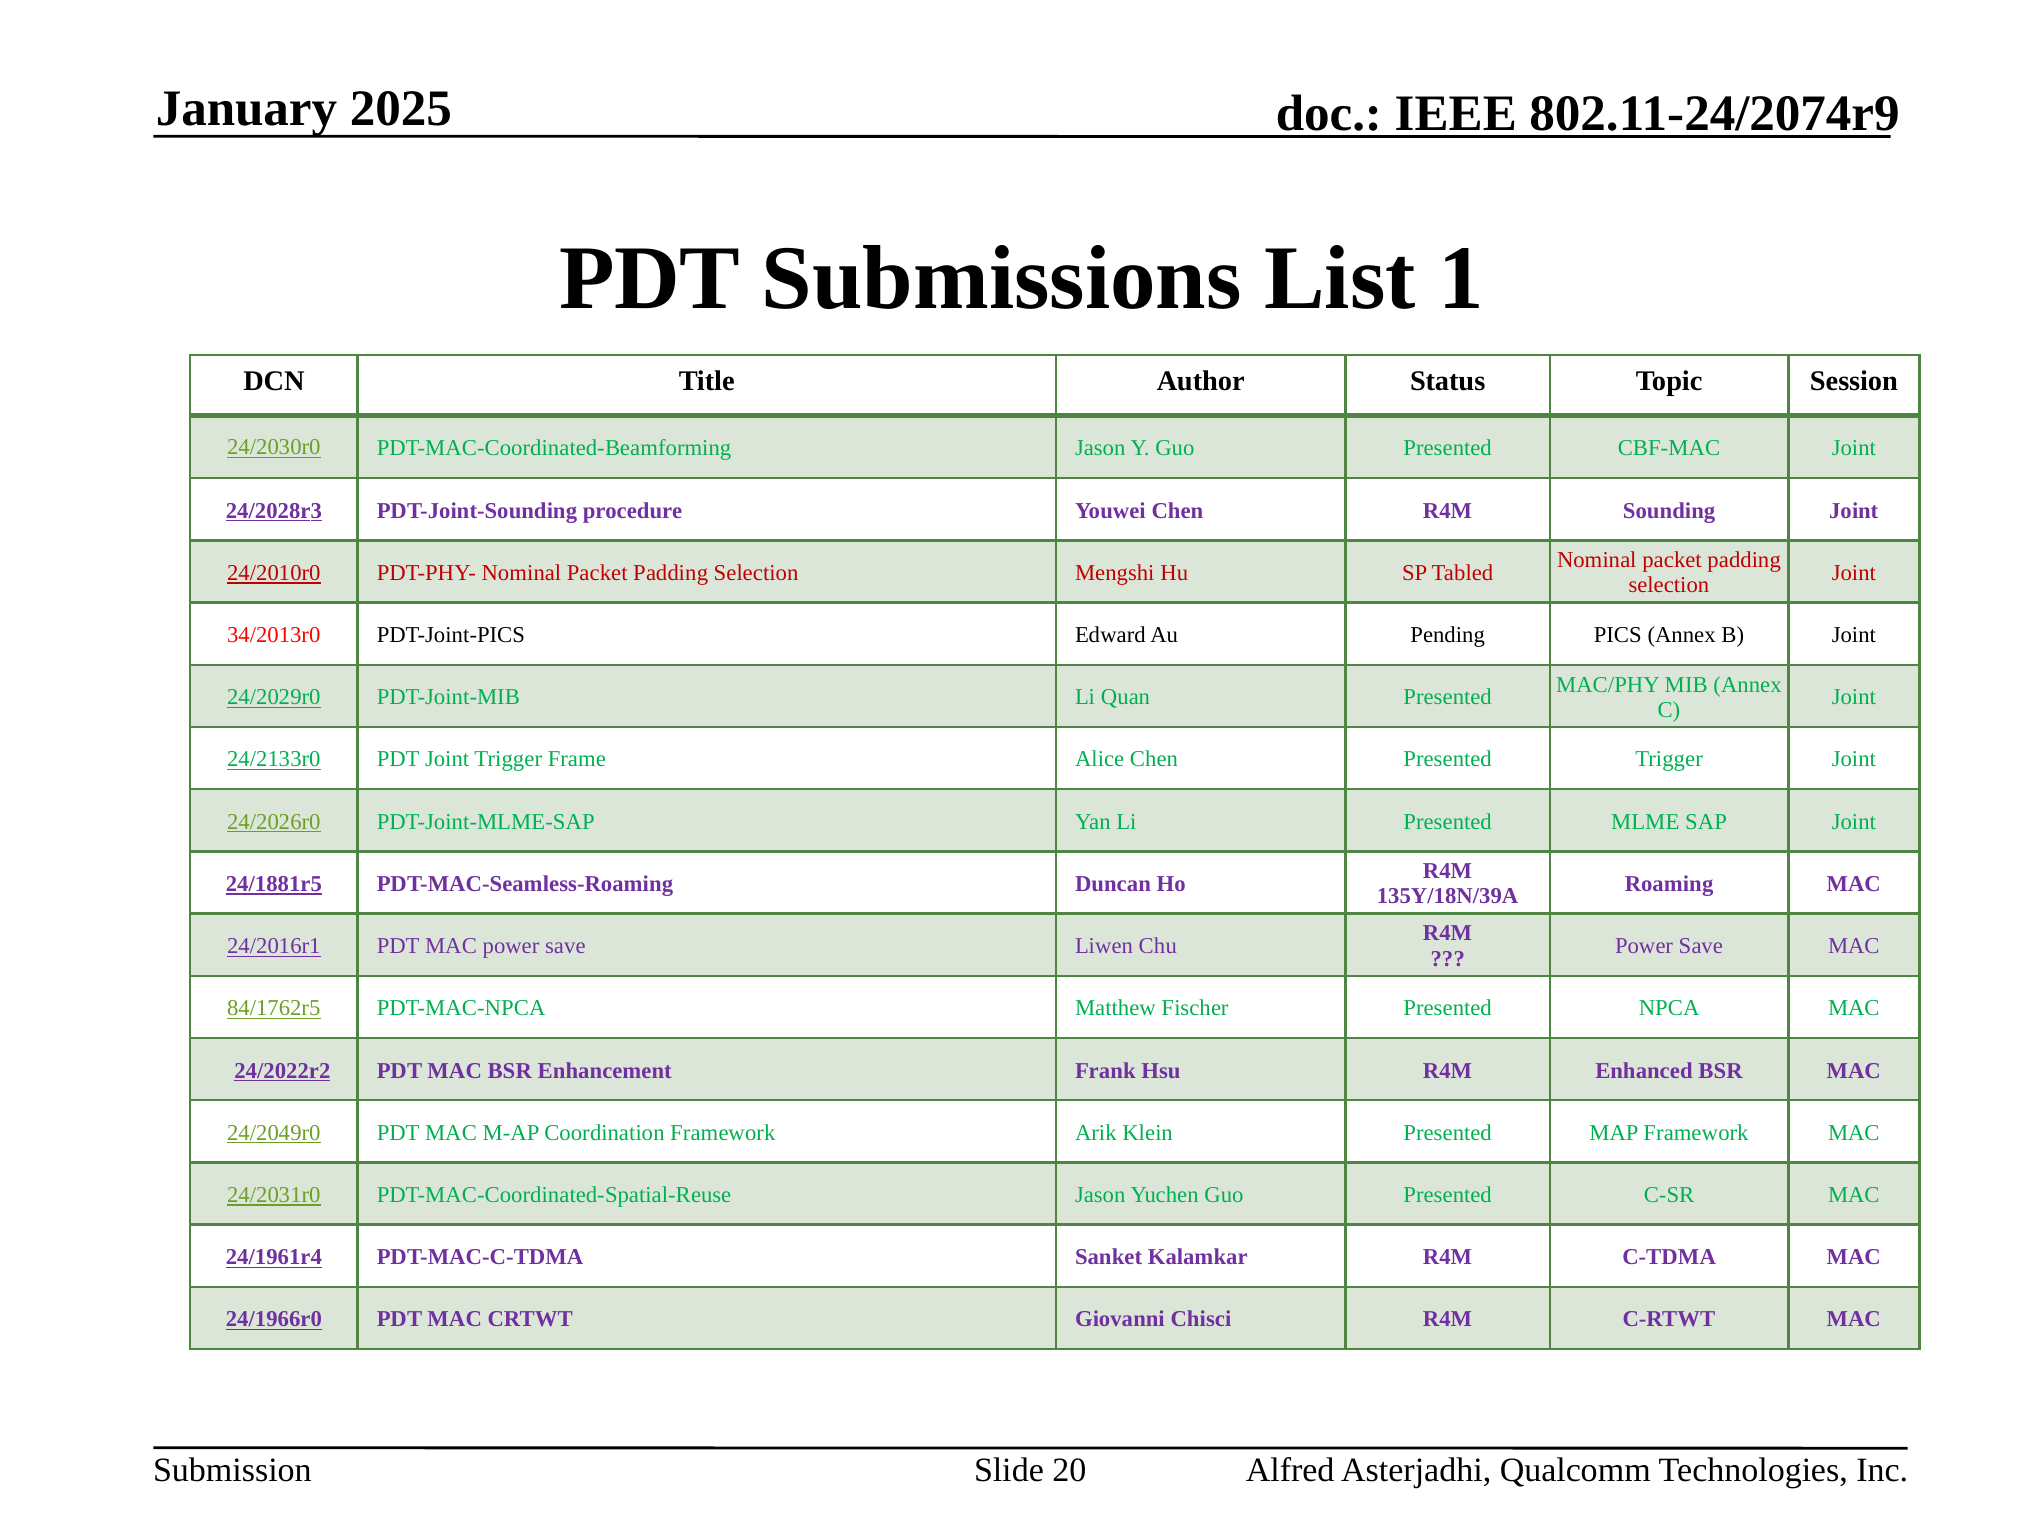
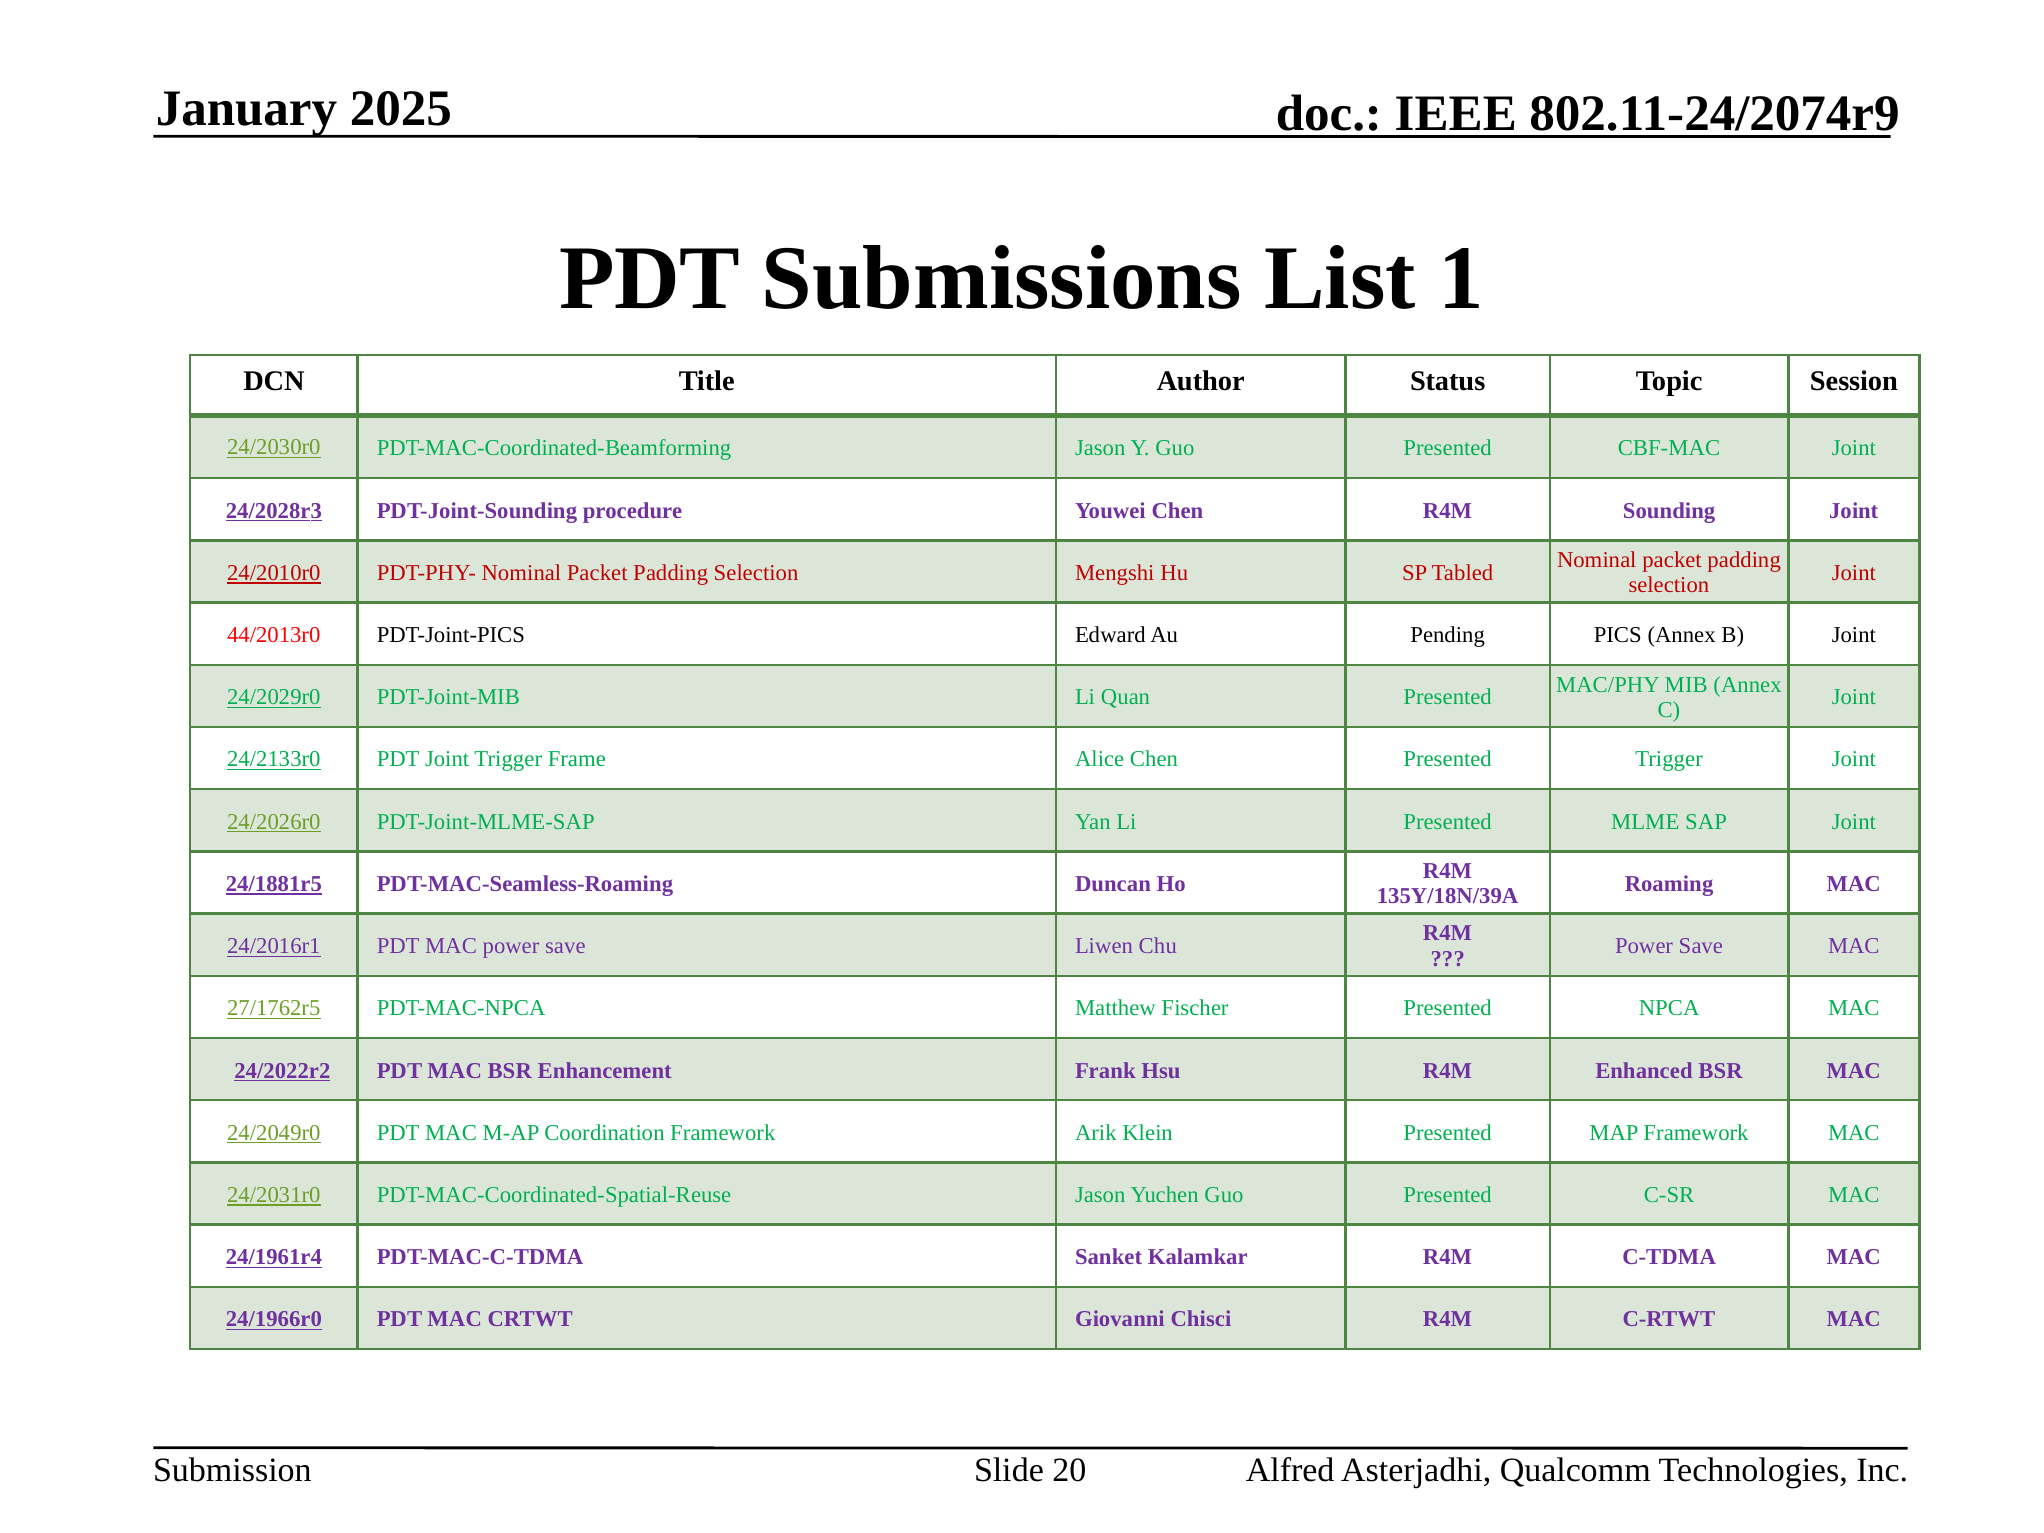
34/2013r0: 34/2013r0 -> 44/2013r0
84/1762r5: 84/1762r5 -> 27/1762r5
